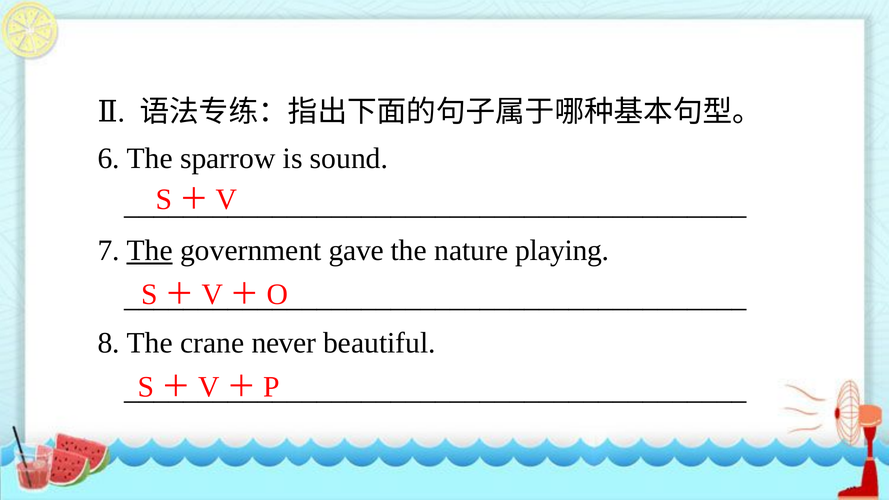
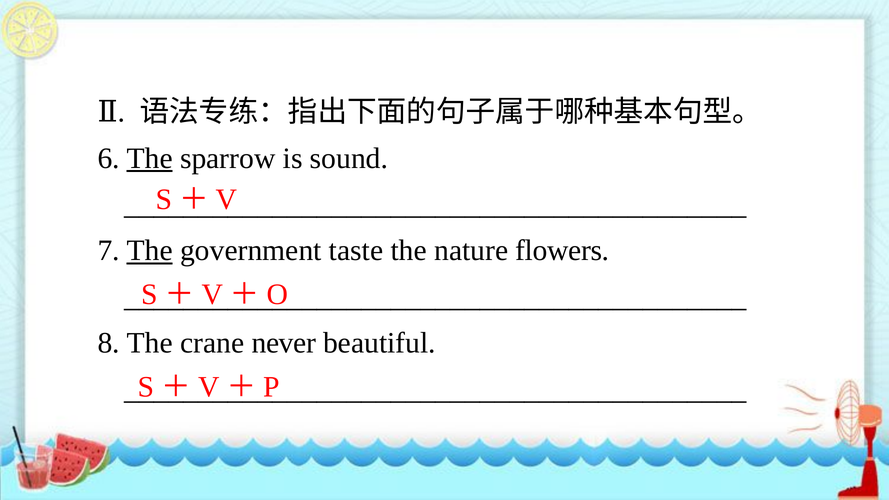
The at (150, 158) underline: none -> present
gave: gave -> taste
playing: playing -> flowers
